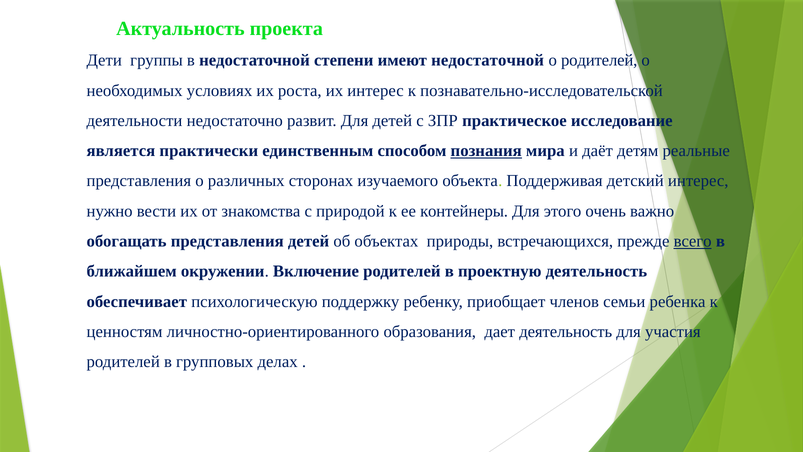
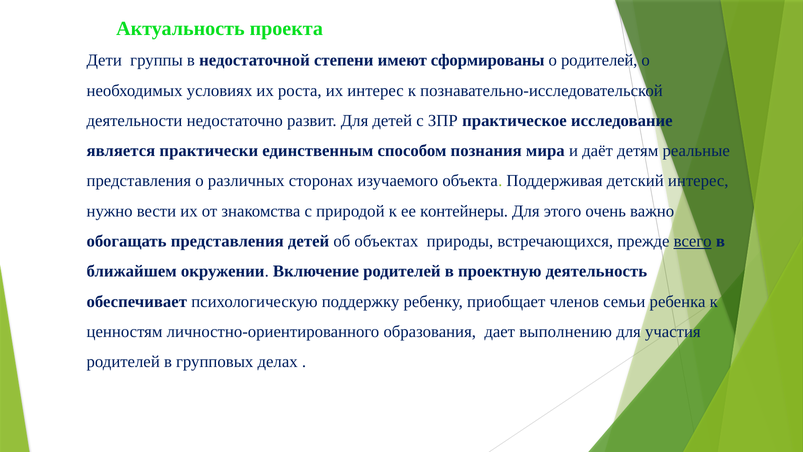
имеют недостаточной: недостаточной -> сформированы
познания underline: present -> none
дает деятельность: деятельность -> выполнению
